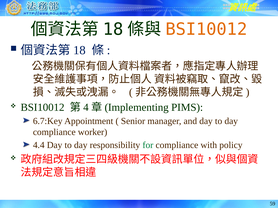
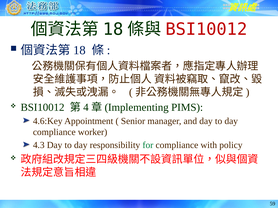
BSI10012 at (206, 29) colour: orange -> red
6.7:Key: 6.7:Key -> 4.6:Key
4.4: 4.4 -> 4.3
